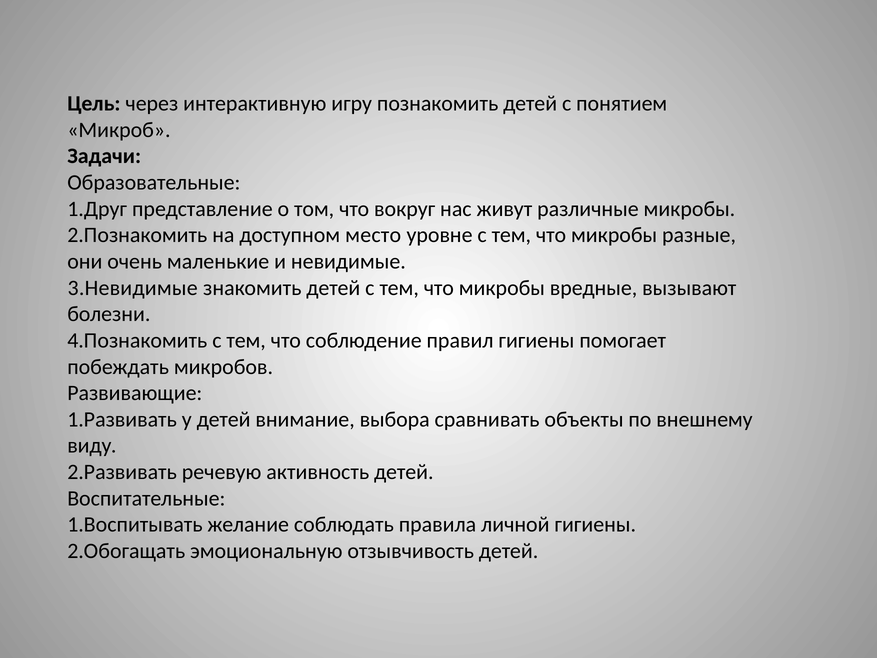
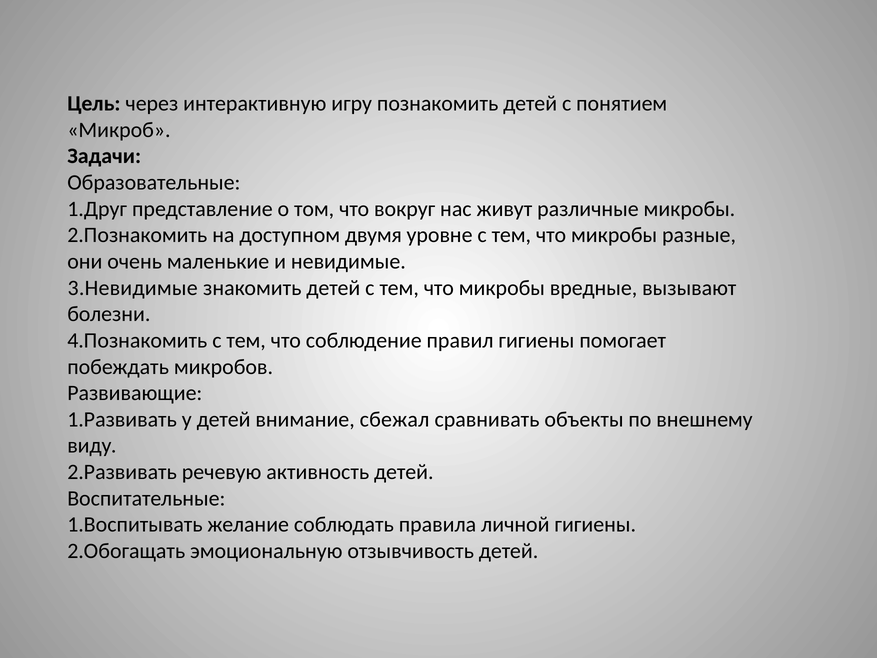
место: место -> двумя
выбора: выбора -> сбежал
